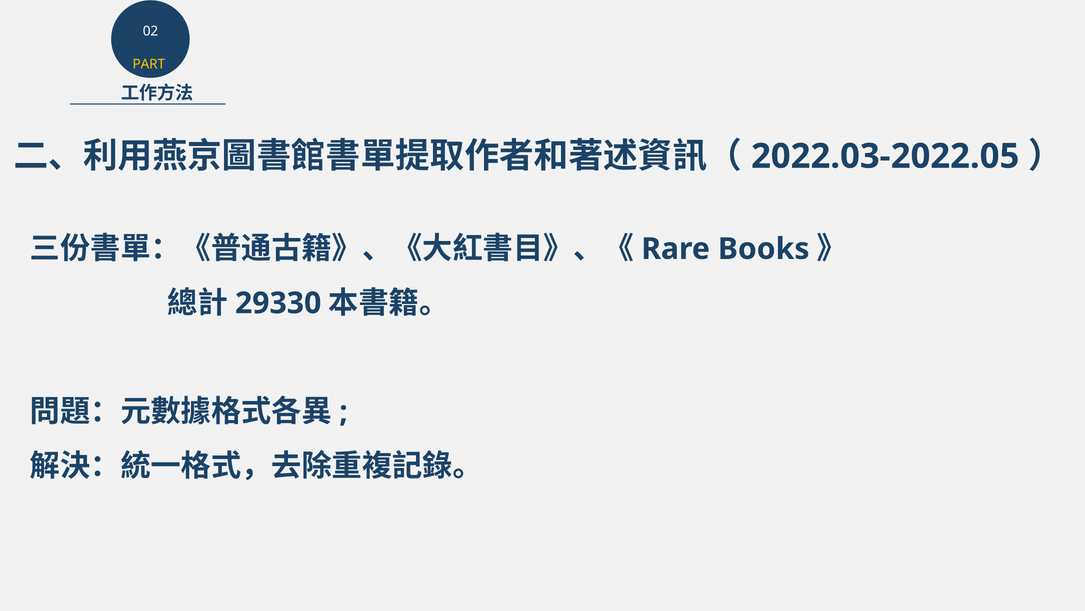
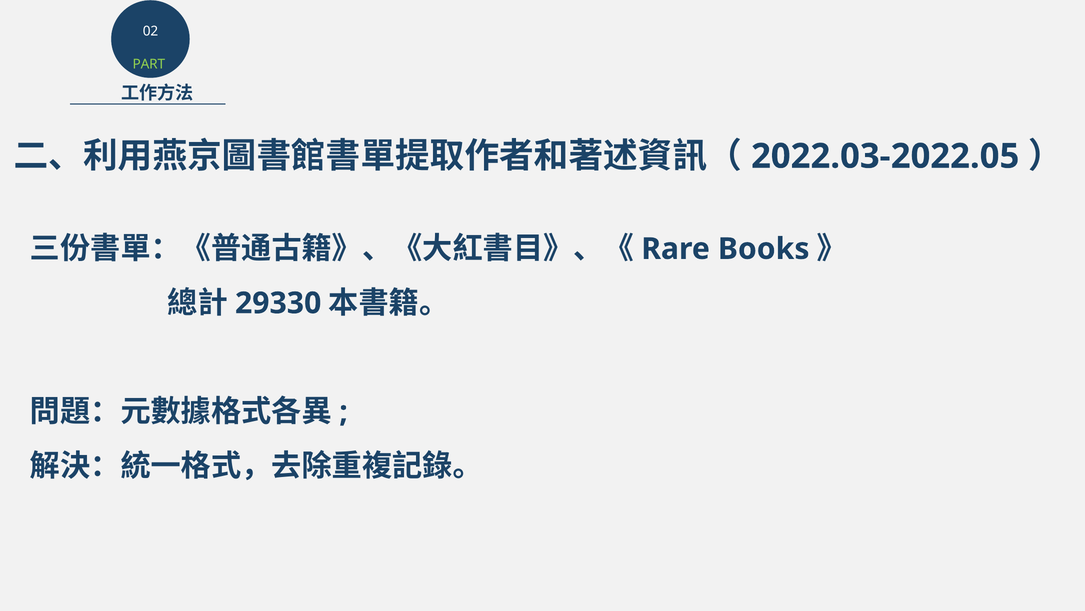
PART colour: yellow -> light green
